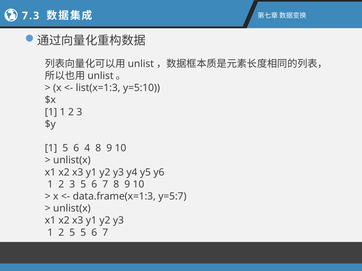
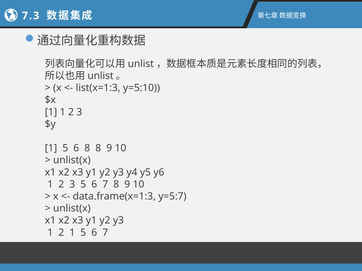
6 4: 4 -> 8
2 5: 5 -> 1
